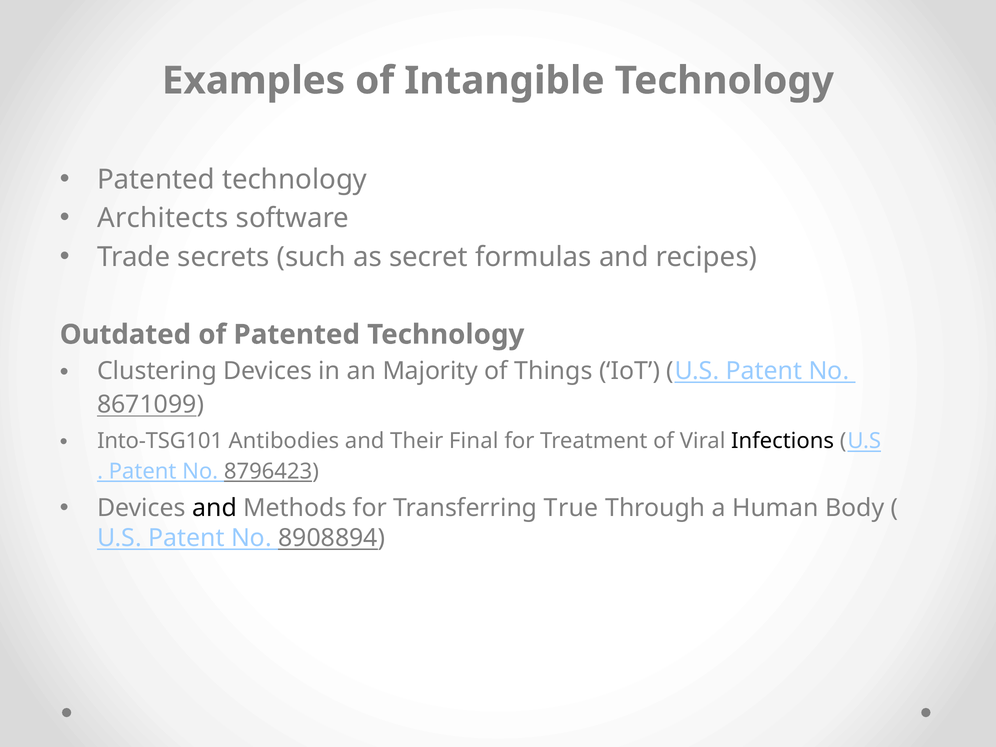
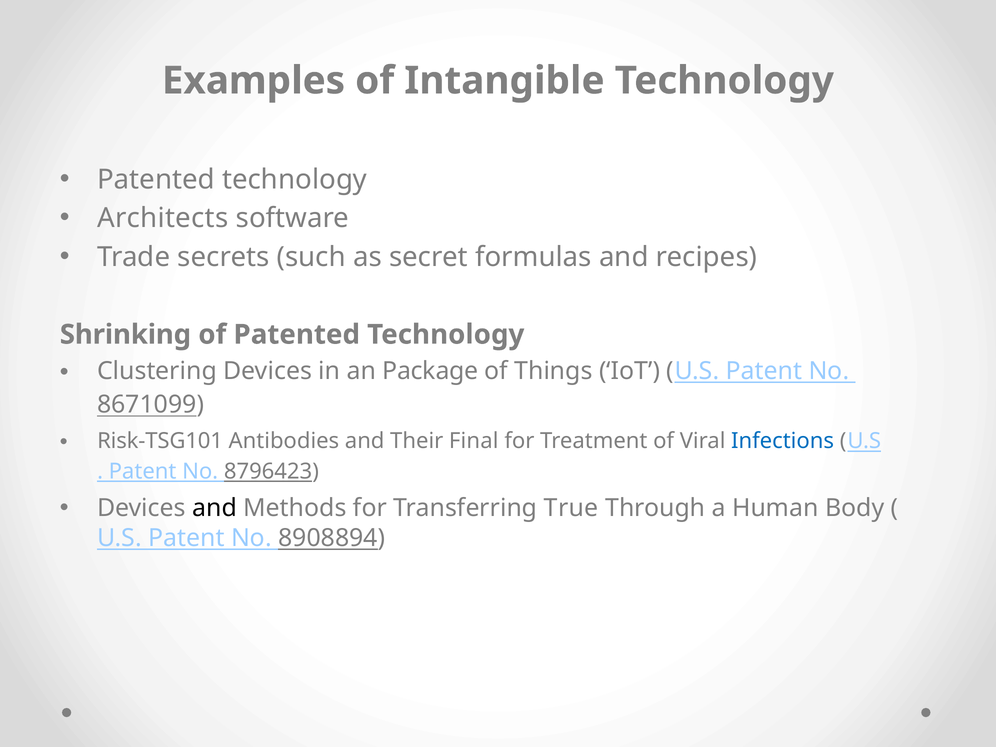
Outdated: Outdated -> Shrinking
Majority: Majority -> Package
Into-TSG101: Into-TSG101 -> Risk-TSG101
Infections colour: black -> blue
